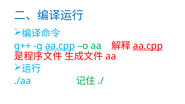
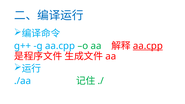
aa.cpp at (60, 46) underline: present -> none
